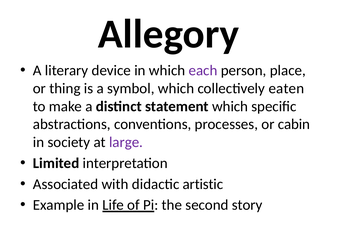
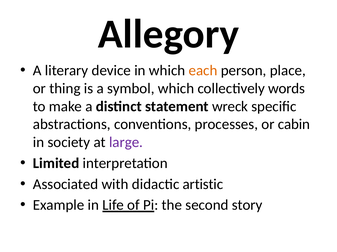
each colour: purple -> orange
eaten: eaten -> words
statement which: which -> wreck
